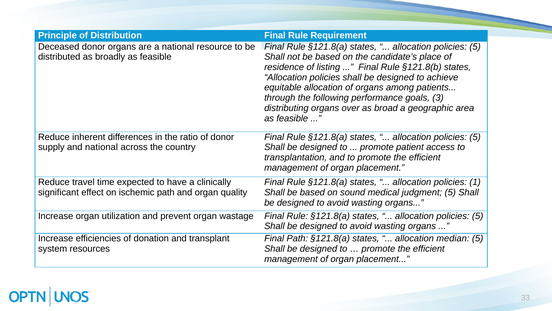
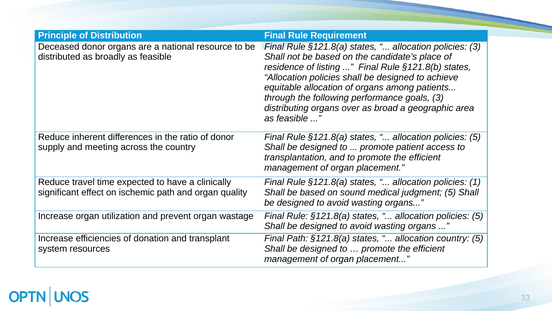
5 at (475, 47): 5 -> 3
and national: national -> meeting
allocation median: median -> country
